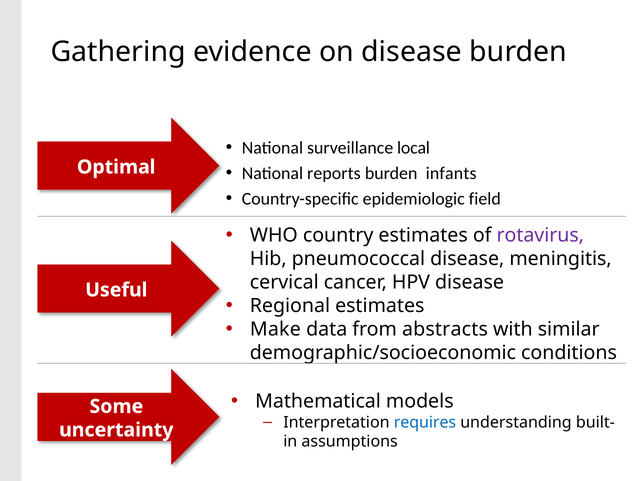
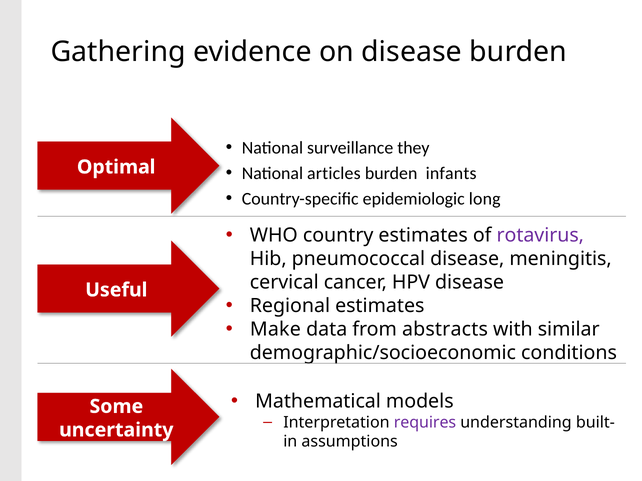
local: local -> they
reports: reports -> articles
field: field -> long
requires colour: blue -> purple
